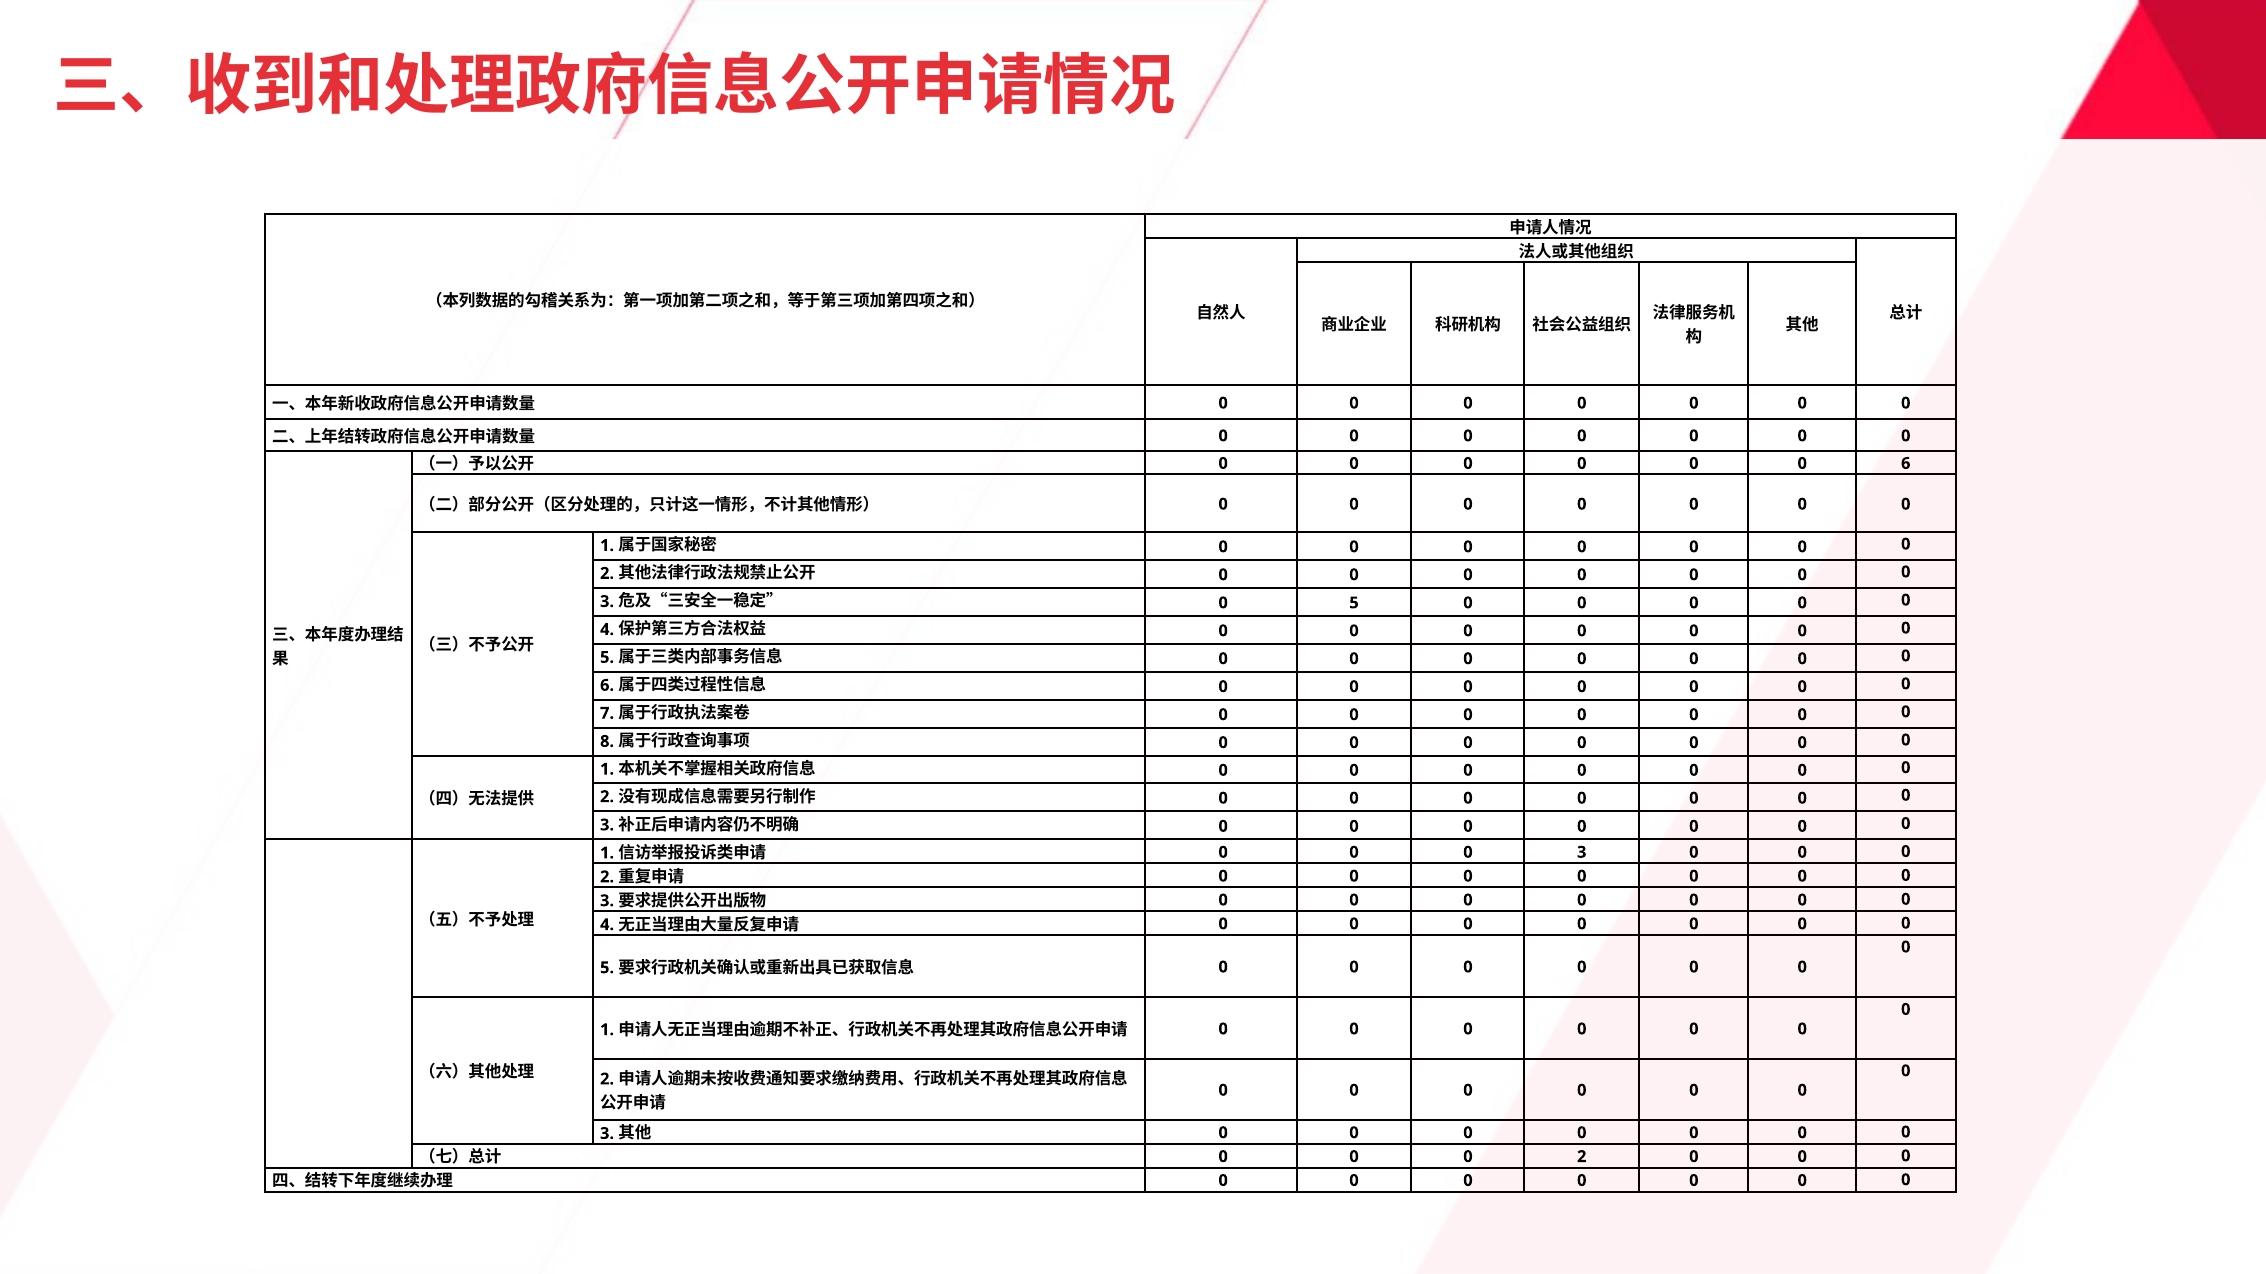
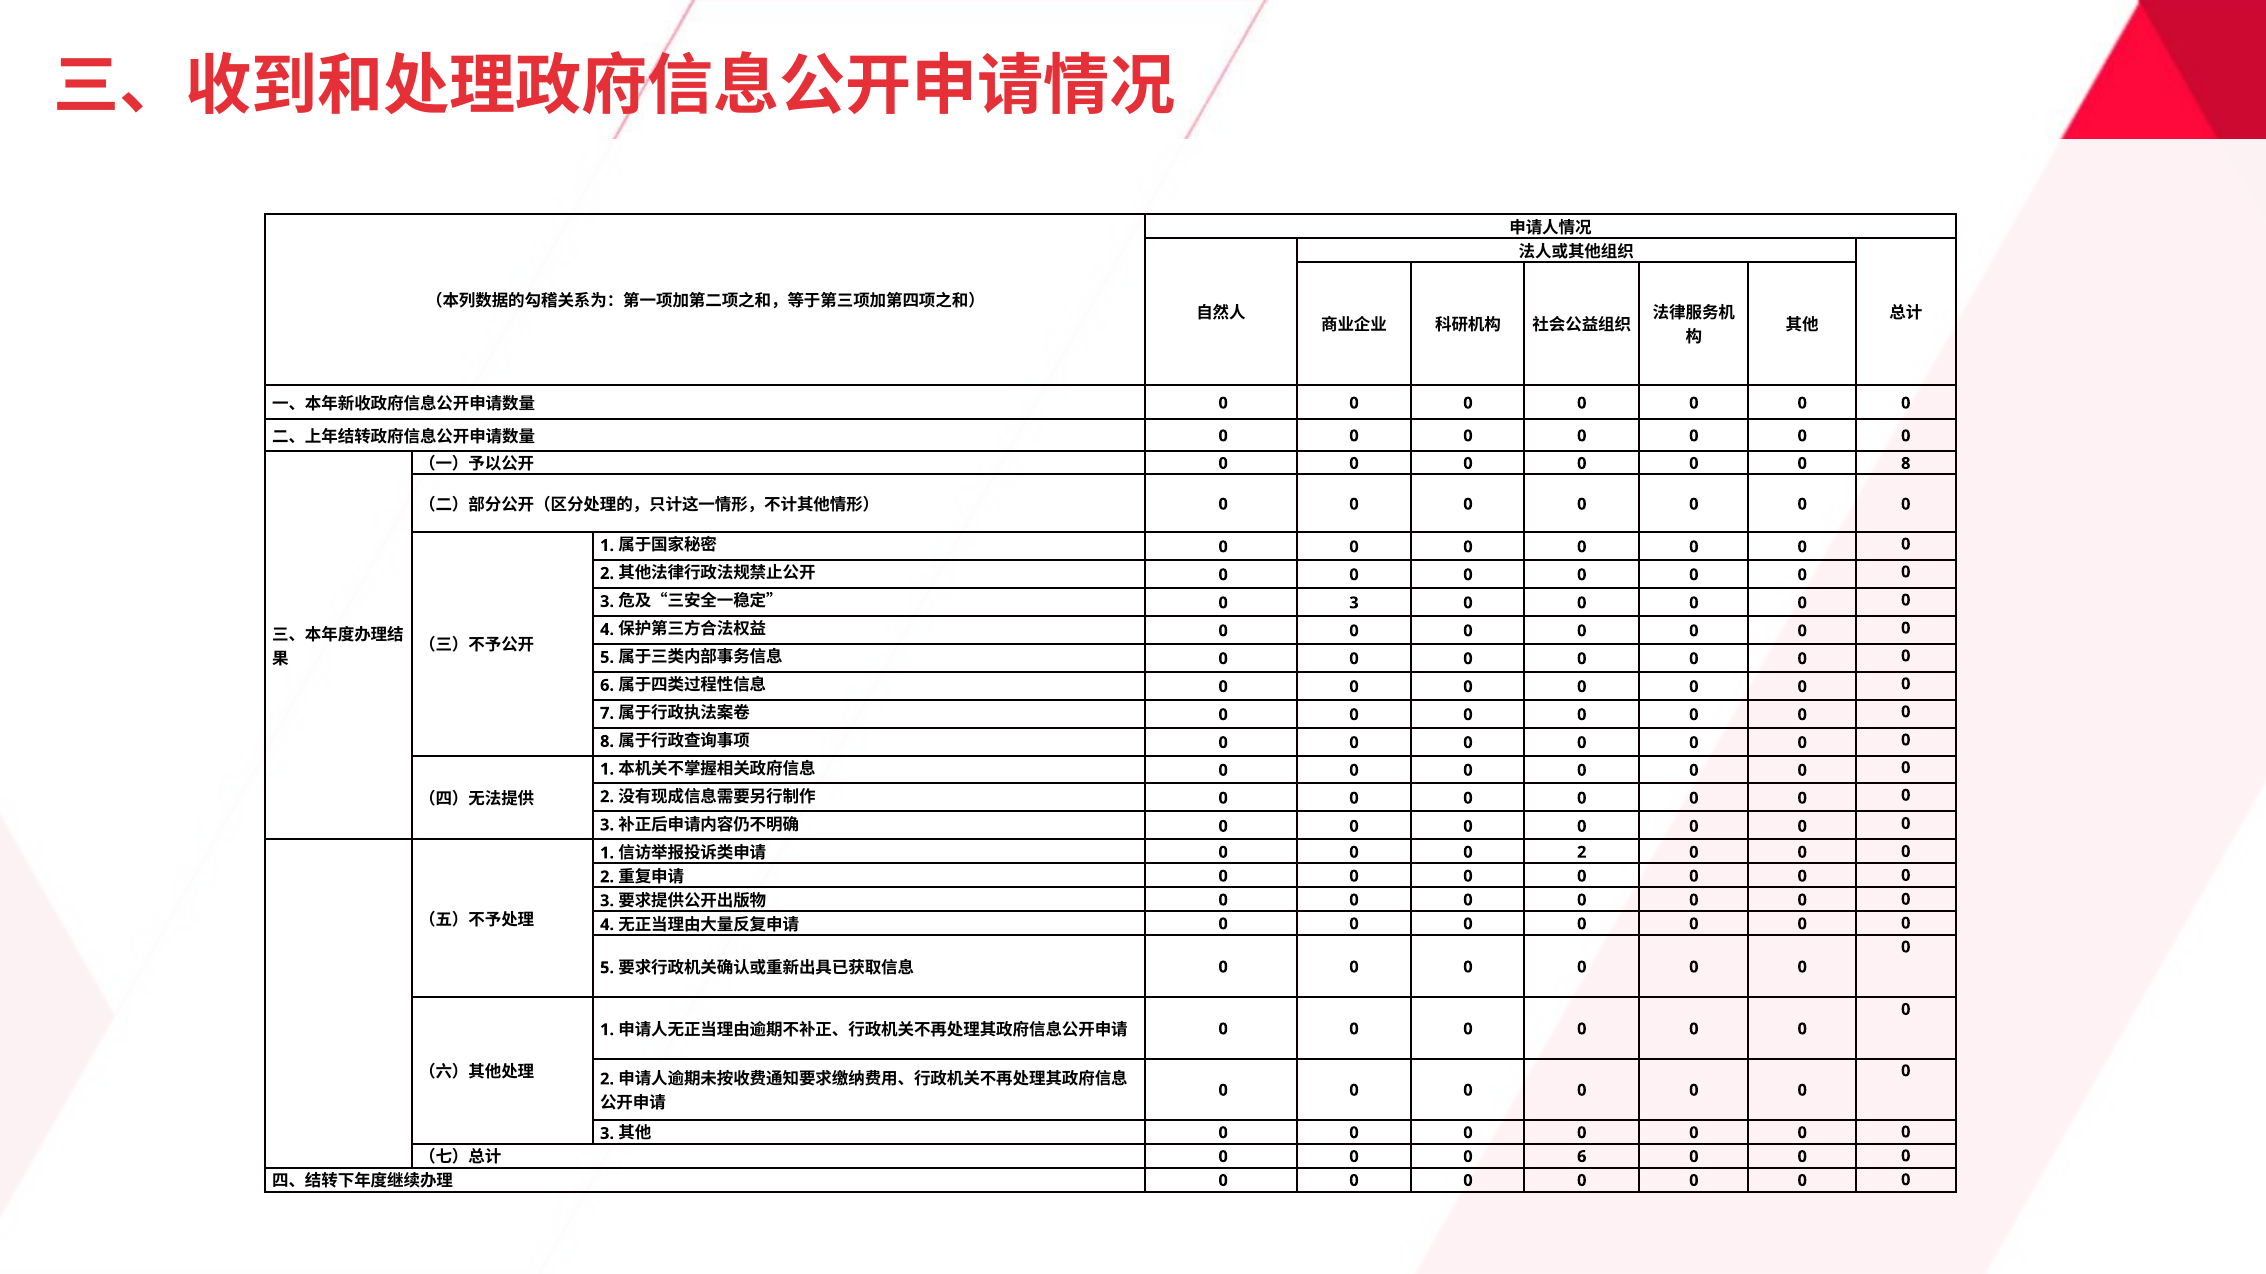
6 at (1906, 464): 6 -> 8
5 at (1354, 603): 5 -> 3
3 at (1582, 853): 3 -> 2
2 at (1582, 1157): 2 -> 6
